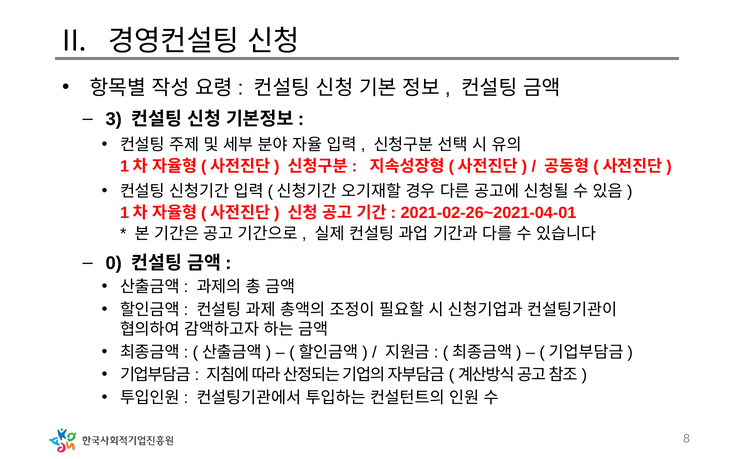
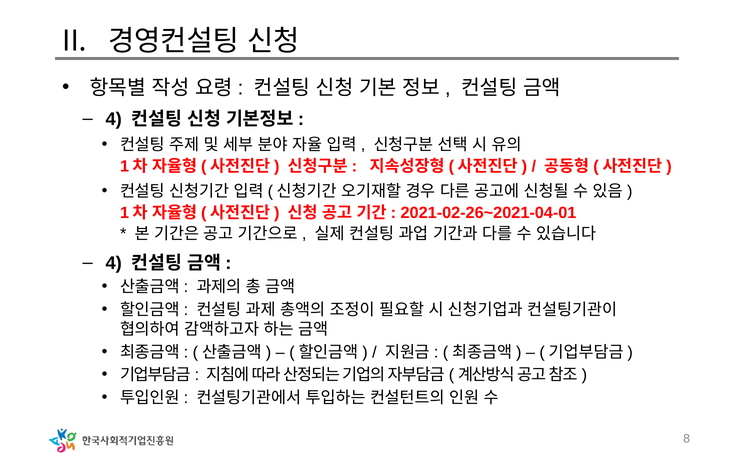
3 at (114, 119): 3 -> 4
0 at (114, 263): 0 -> 4
